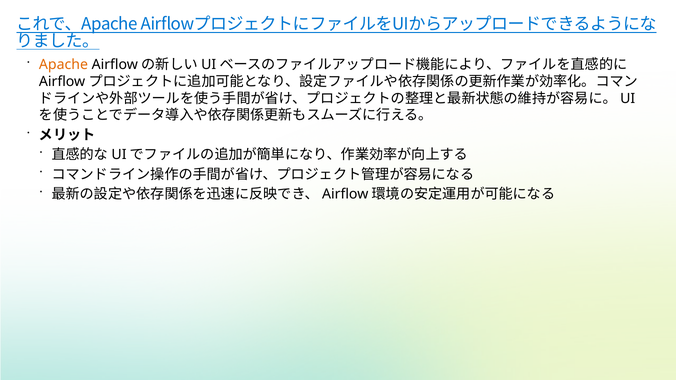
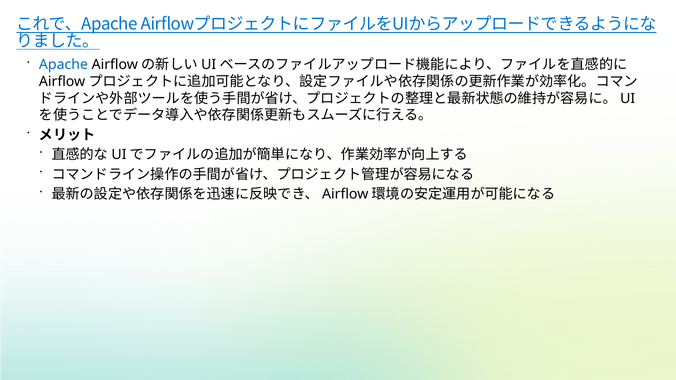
Apache colour: orange -> blue
